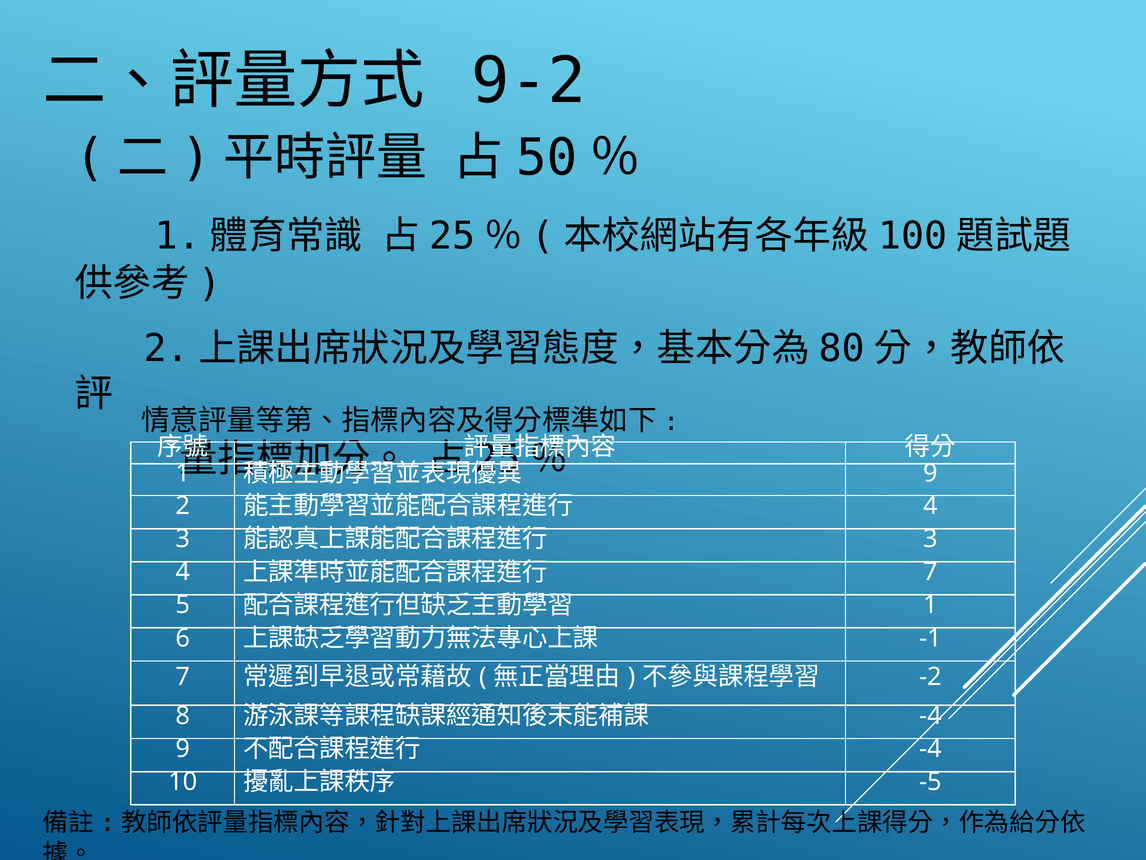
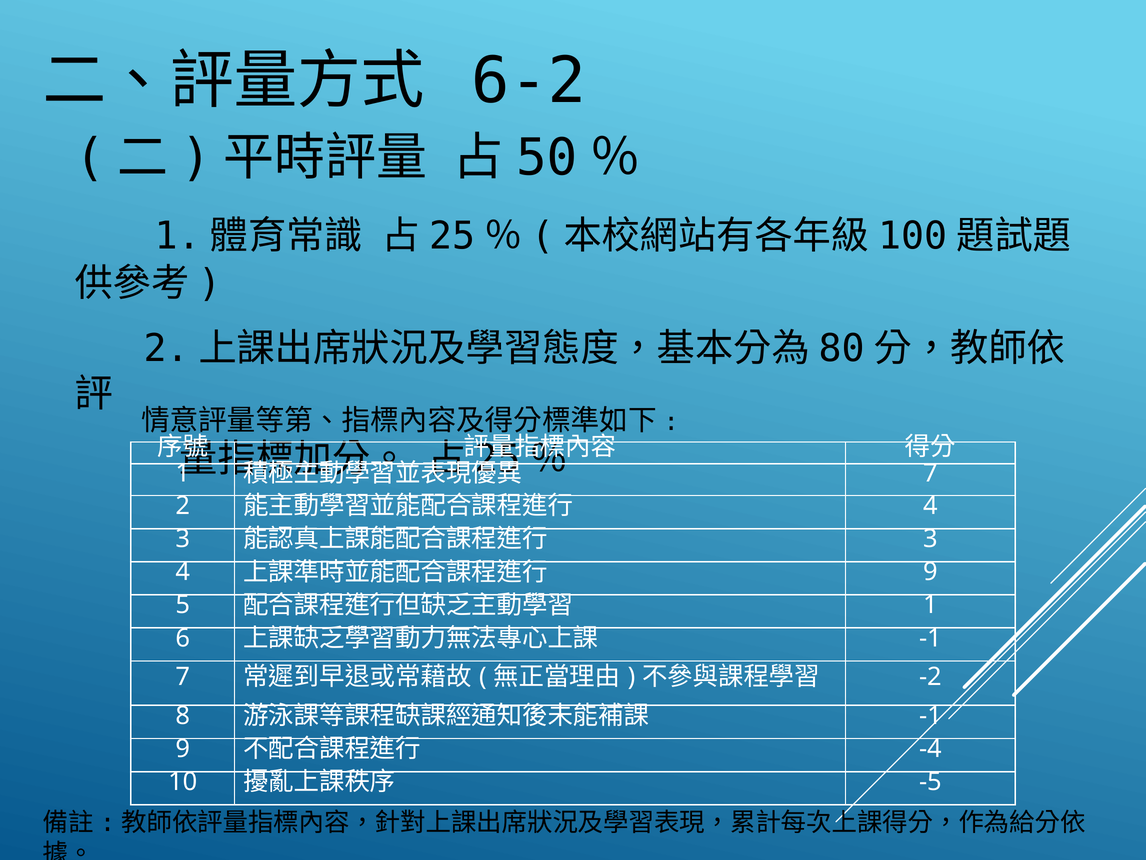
9-2: 9-2 -> 6-2
9 at (930, 473): 9 -> 7
7 at (930, 572): 7 -> 9
-4 at (930, 715): -4 -> -1
